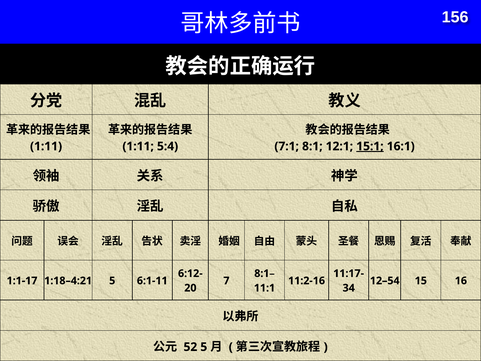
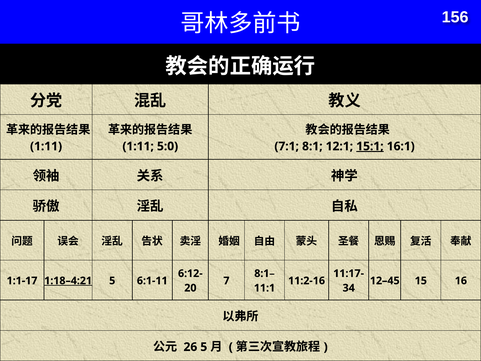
5:4: 5:4 -> 5:0
1:18–4:21 underline: none -> present
12–54: 12–54 -> 12–45
52: 52 -> 26
